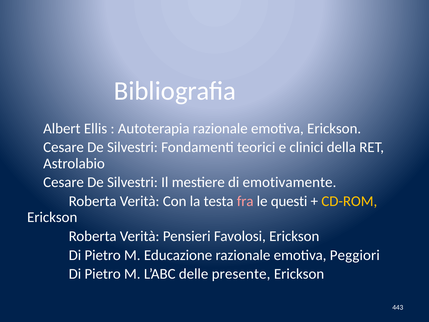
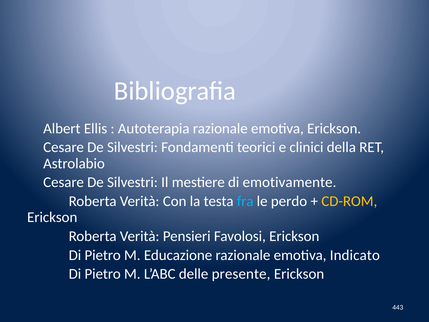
fra colour: pink -> light blue
questi: questi -> perdo
Peggiori: Peggiori -> Indicato
